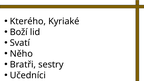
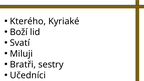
Něho: Něho -> Miluji
